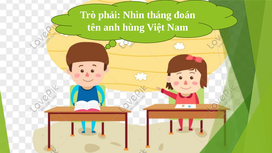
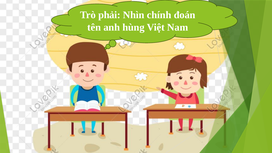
tháng: tháng -> chính
